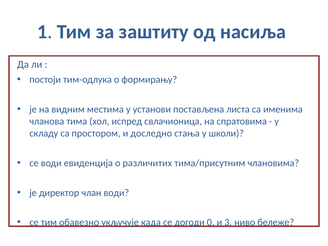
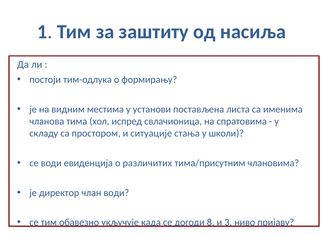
доследно: доследно -> ситуације
0: 0 -> 8
бележе: бележе -> пријаву
